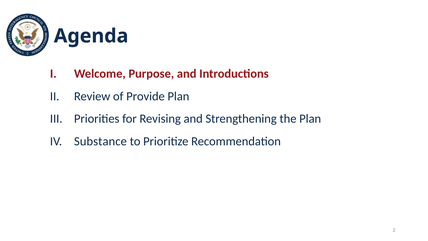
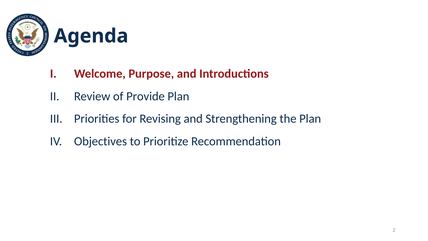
Substance: Substance -> Objectives
